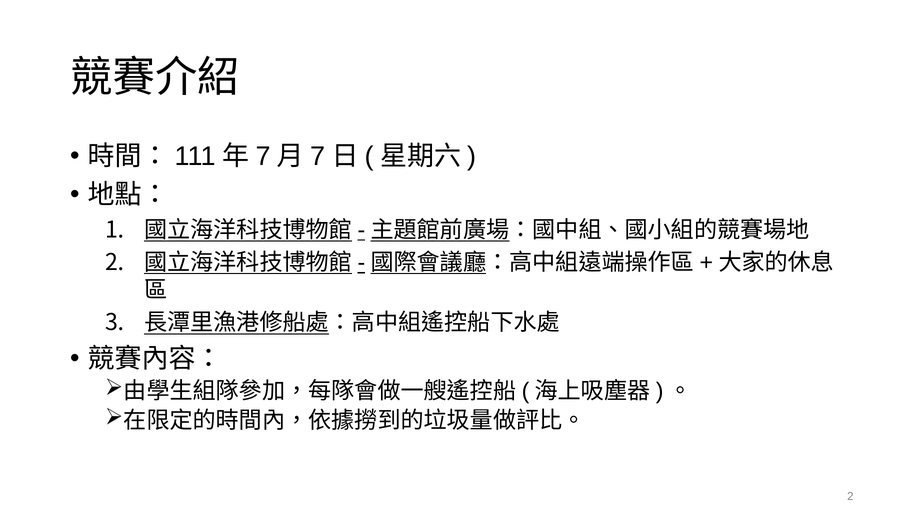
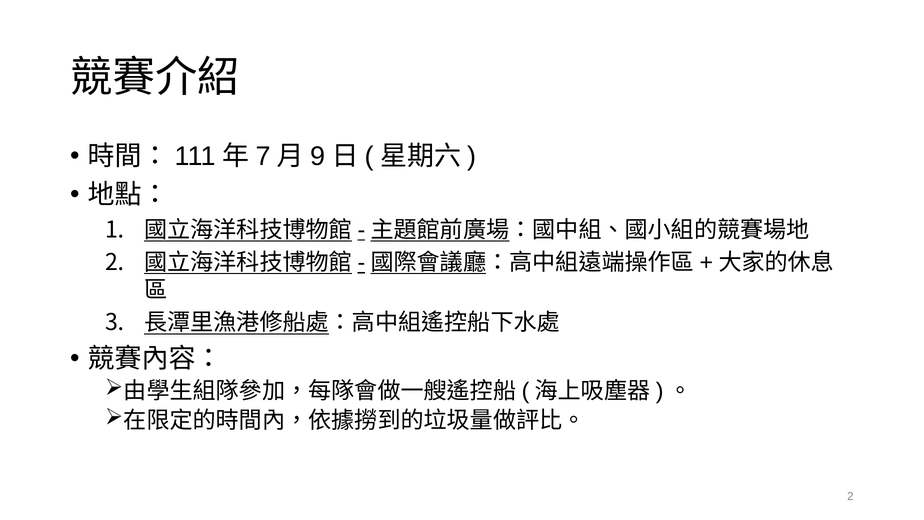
7 at (318, 156): 7 -> 9
